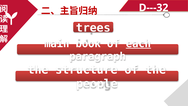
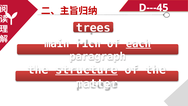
D---32: D---32 -> D---45
book: book -> rich
structure underline: none -> present
people: people -> matter
